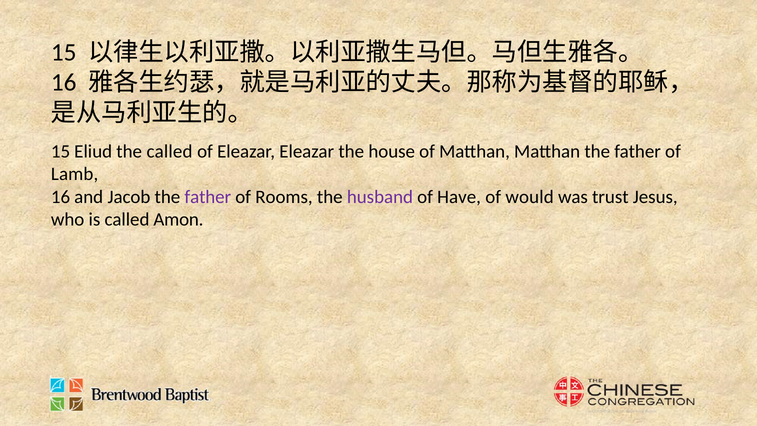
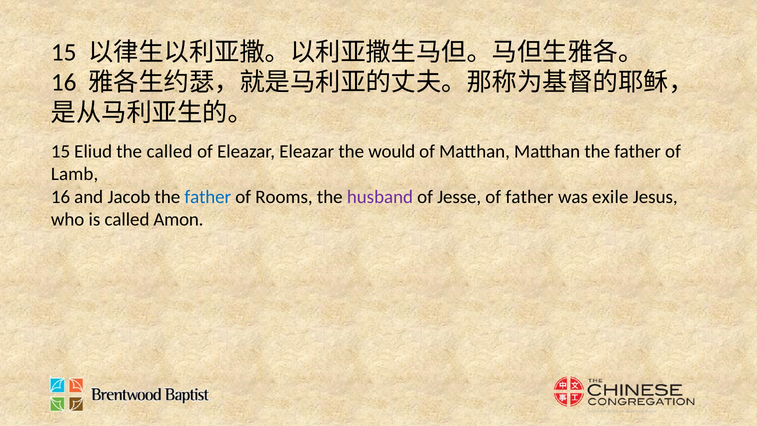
house: house -> would
father at (208, 197) colour: purple -> blue
Have: Have -> Jesse
of would: would -> father
trust: trust -> exile
